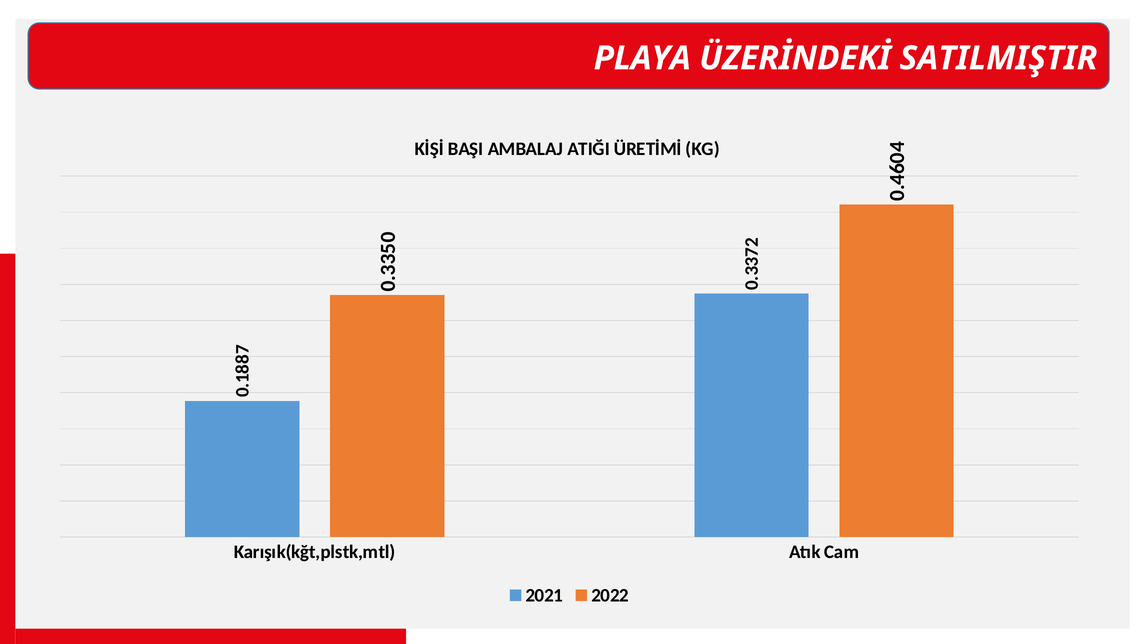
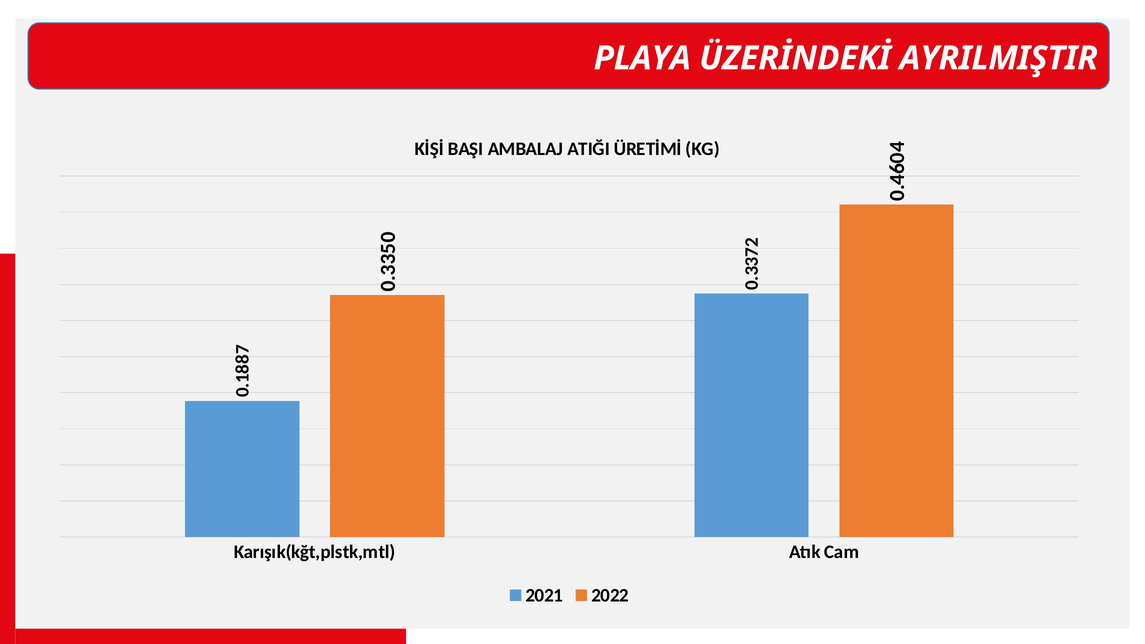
SATILMIŞTIR: SATILMIŞTIR -> AYRILMIŞTIR
